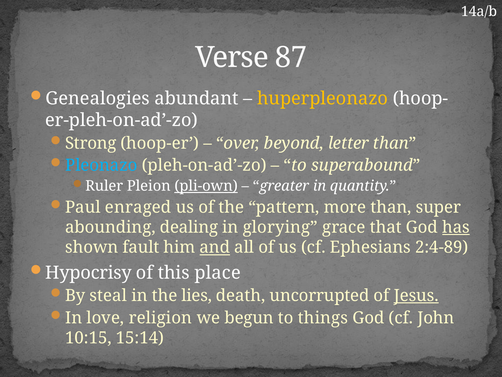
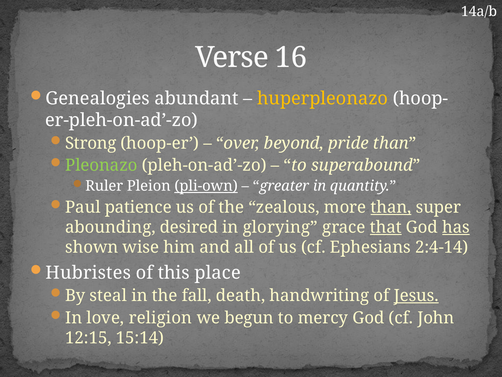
87: 87 -> 16
letter: letter -> pride
Pleonazo colour: light blue -> light green
enraged: enraged -> patience
pattern: pattern -> zealous
than at (391, 207) underline: none -> present
dealing: dealing -> desired
that underline: none -> present
fault: fault -> wise
and underline: present -> none
2:4-89: 2:4-89 -> 2:4-14
Hypocrisy: Hypocrisy -> Hubristes
lies: lies -> fall
uncorrupted: uncorrupted -> handwriting
things: things -> mercy
10:15: 10:15 -> 12:15
